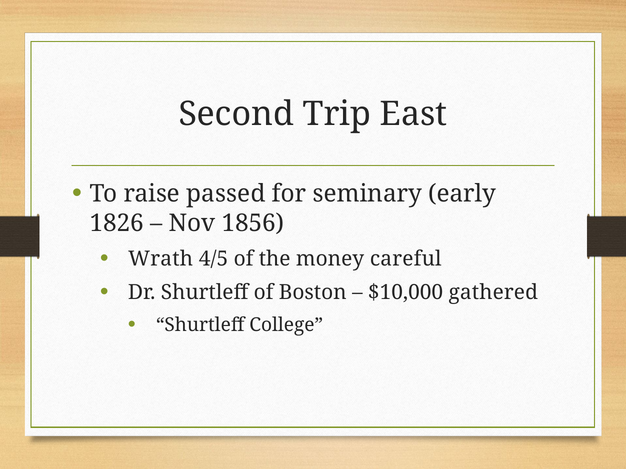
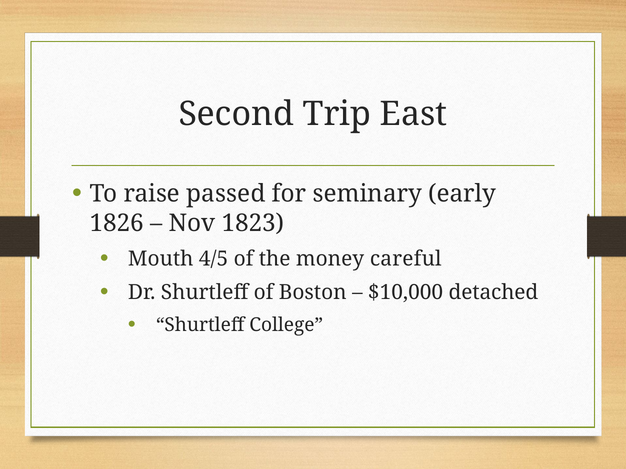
1856: 1856 -> 1823
Wrath: Wrath -> Mouth
gathered: gathered -> detached
